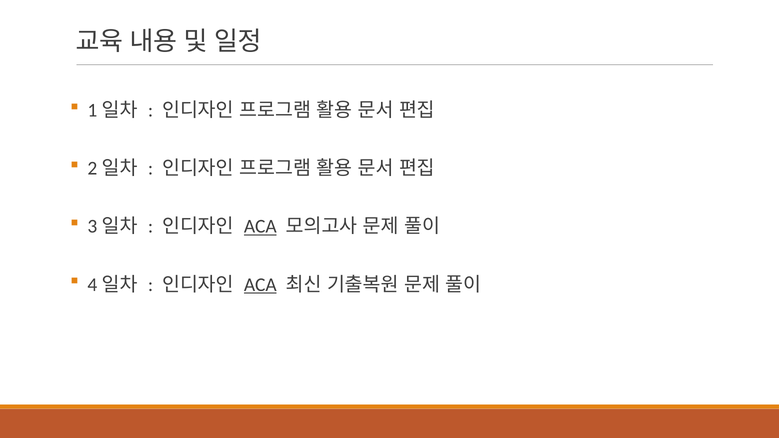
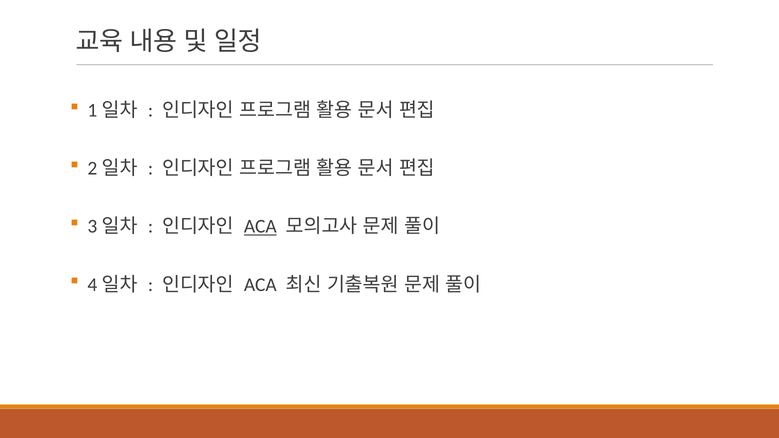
ACA at (260, 285) underline: present -> none
